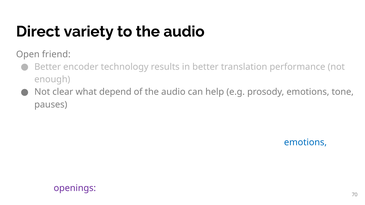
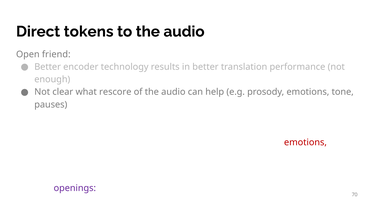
variety: variety -> tokens
depend: depend -> rescore
emotions at (305, 142) colour: blue -> red
